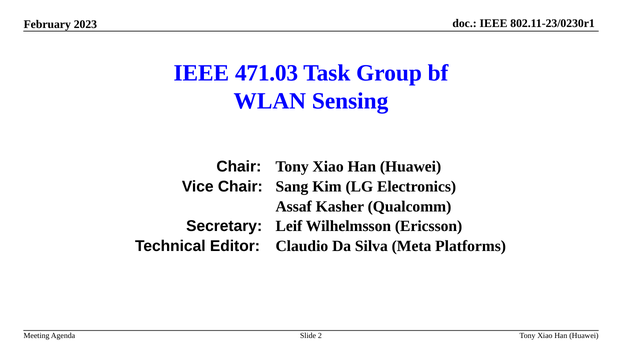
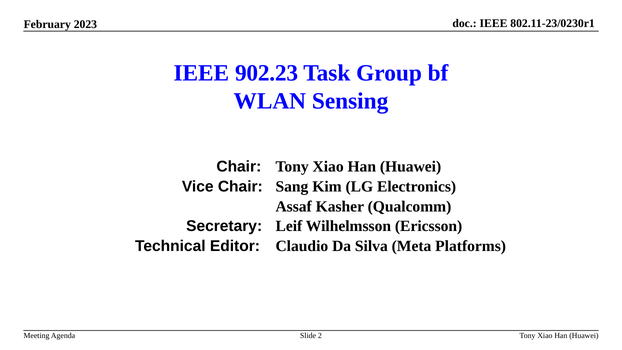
471.03: 471.03 -> 902.23
